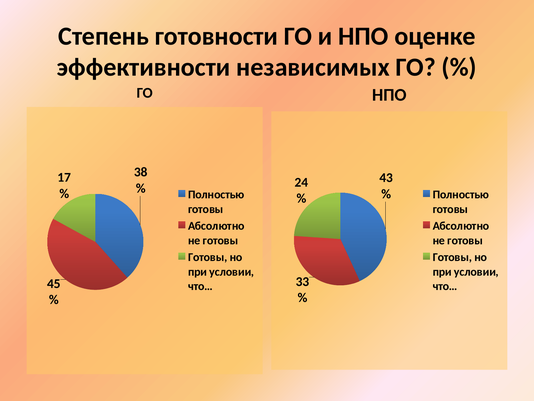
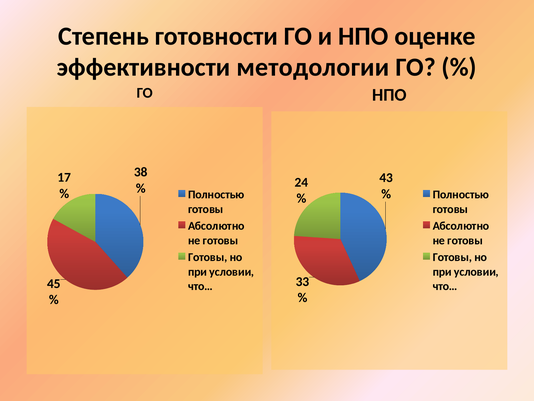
независимых: независимых -> методологии
